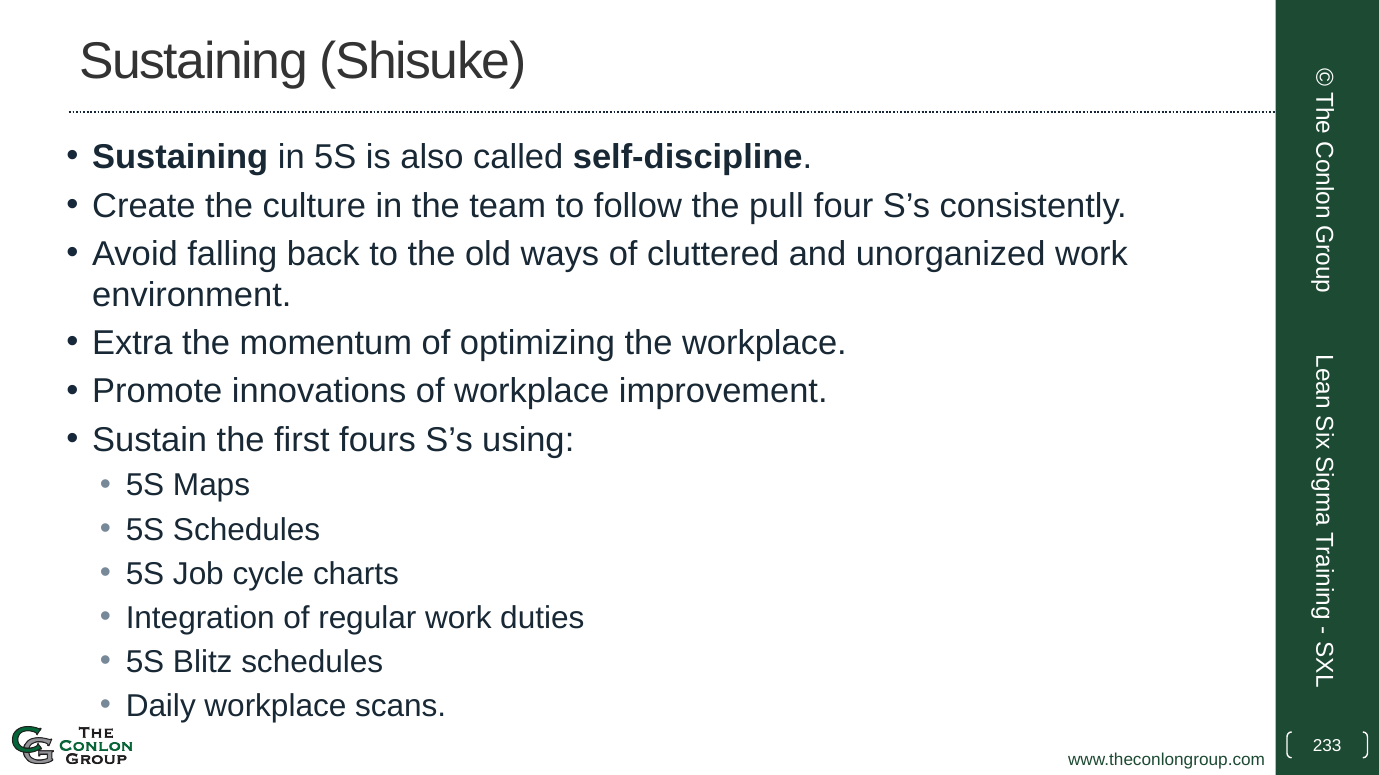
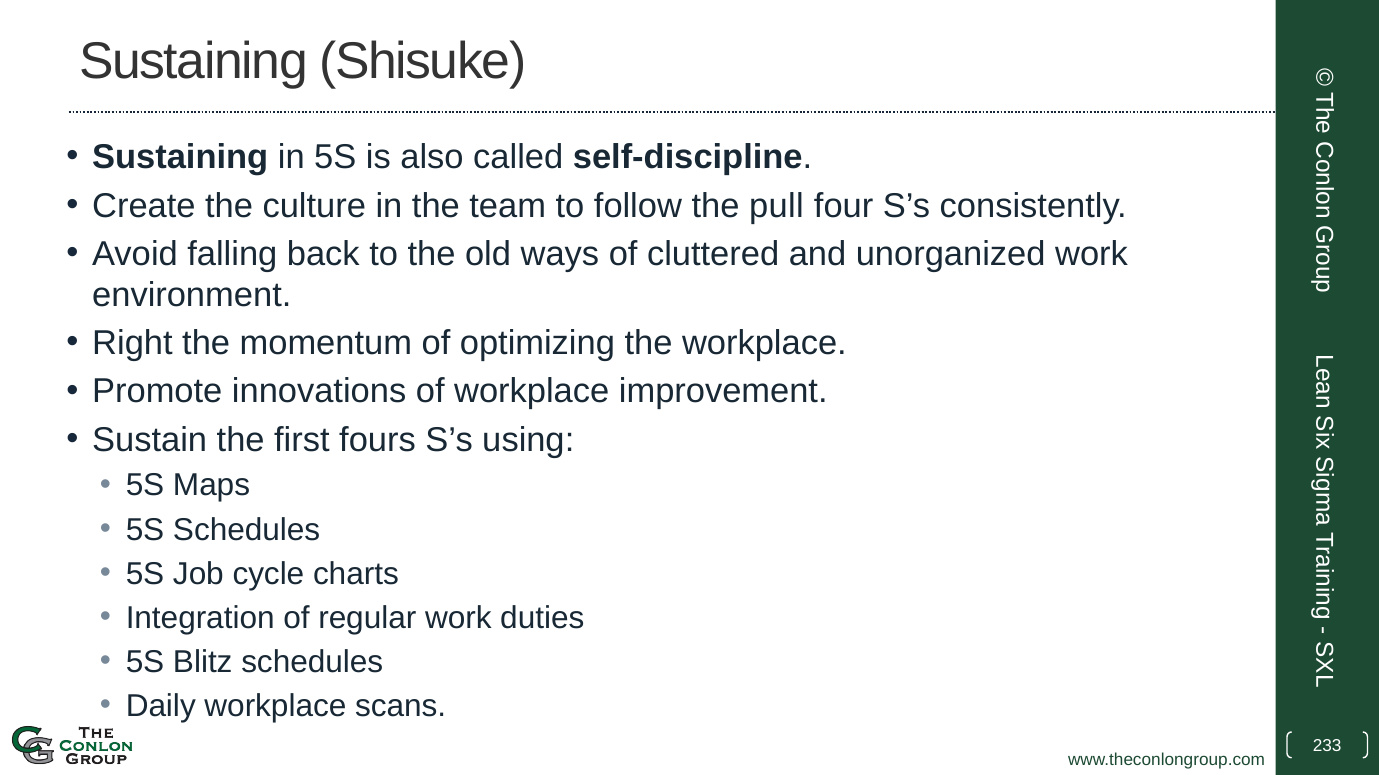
Extra: Extra -> Right
